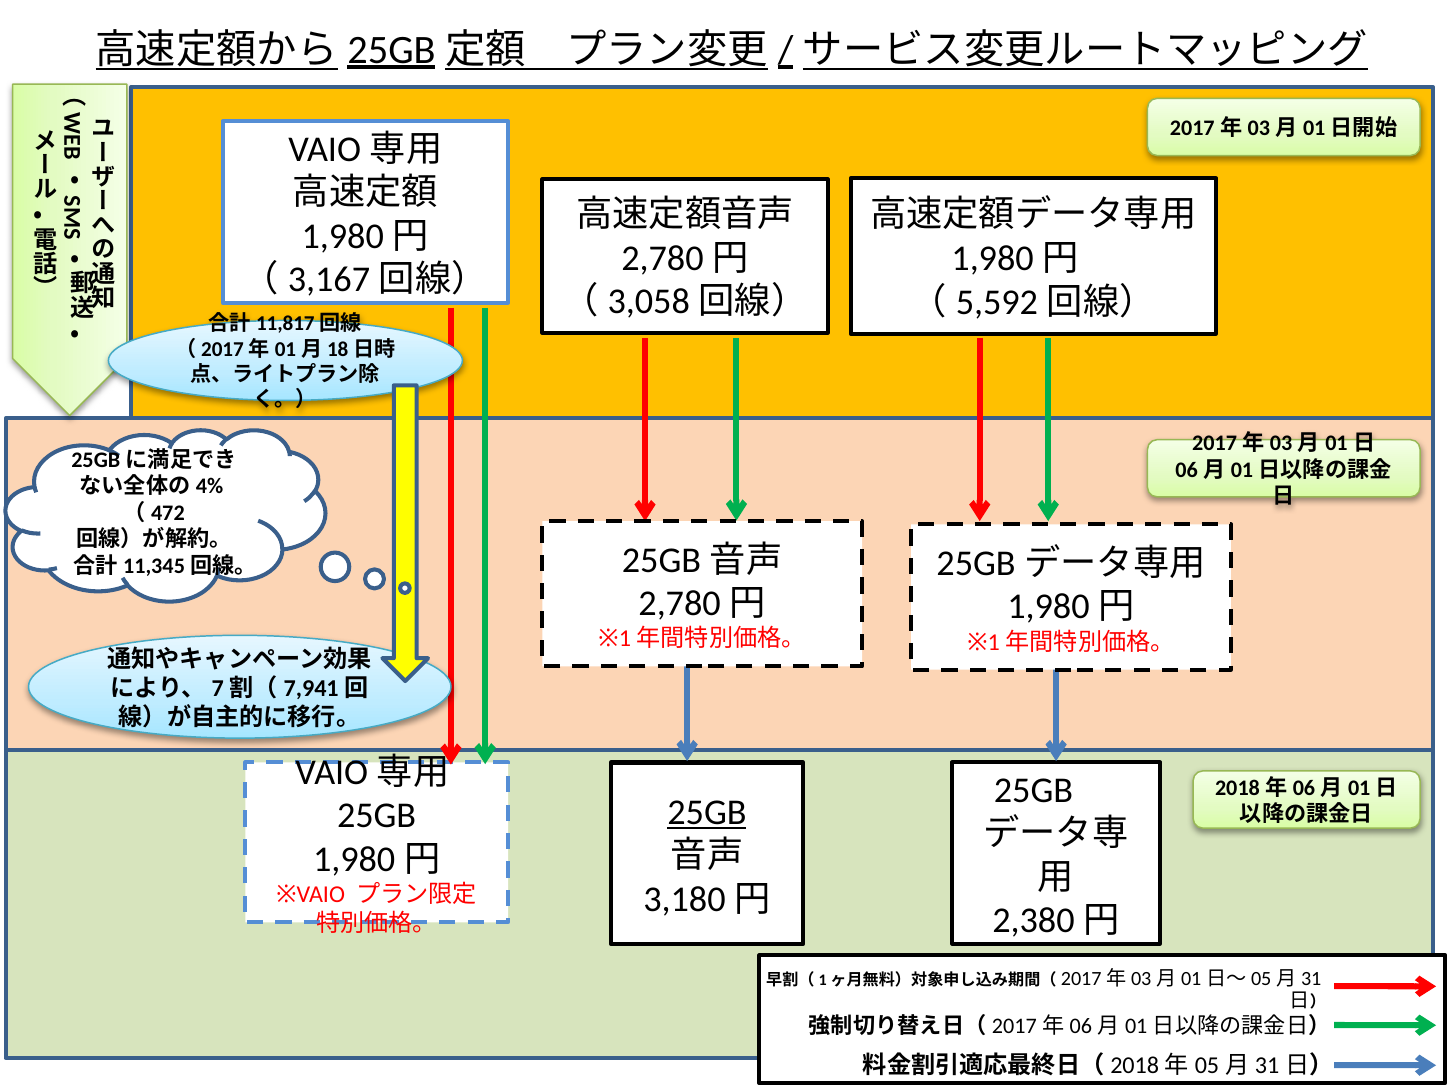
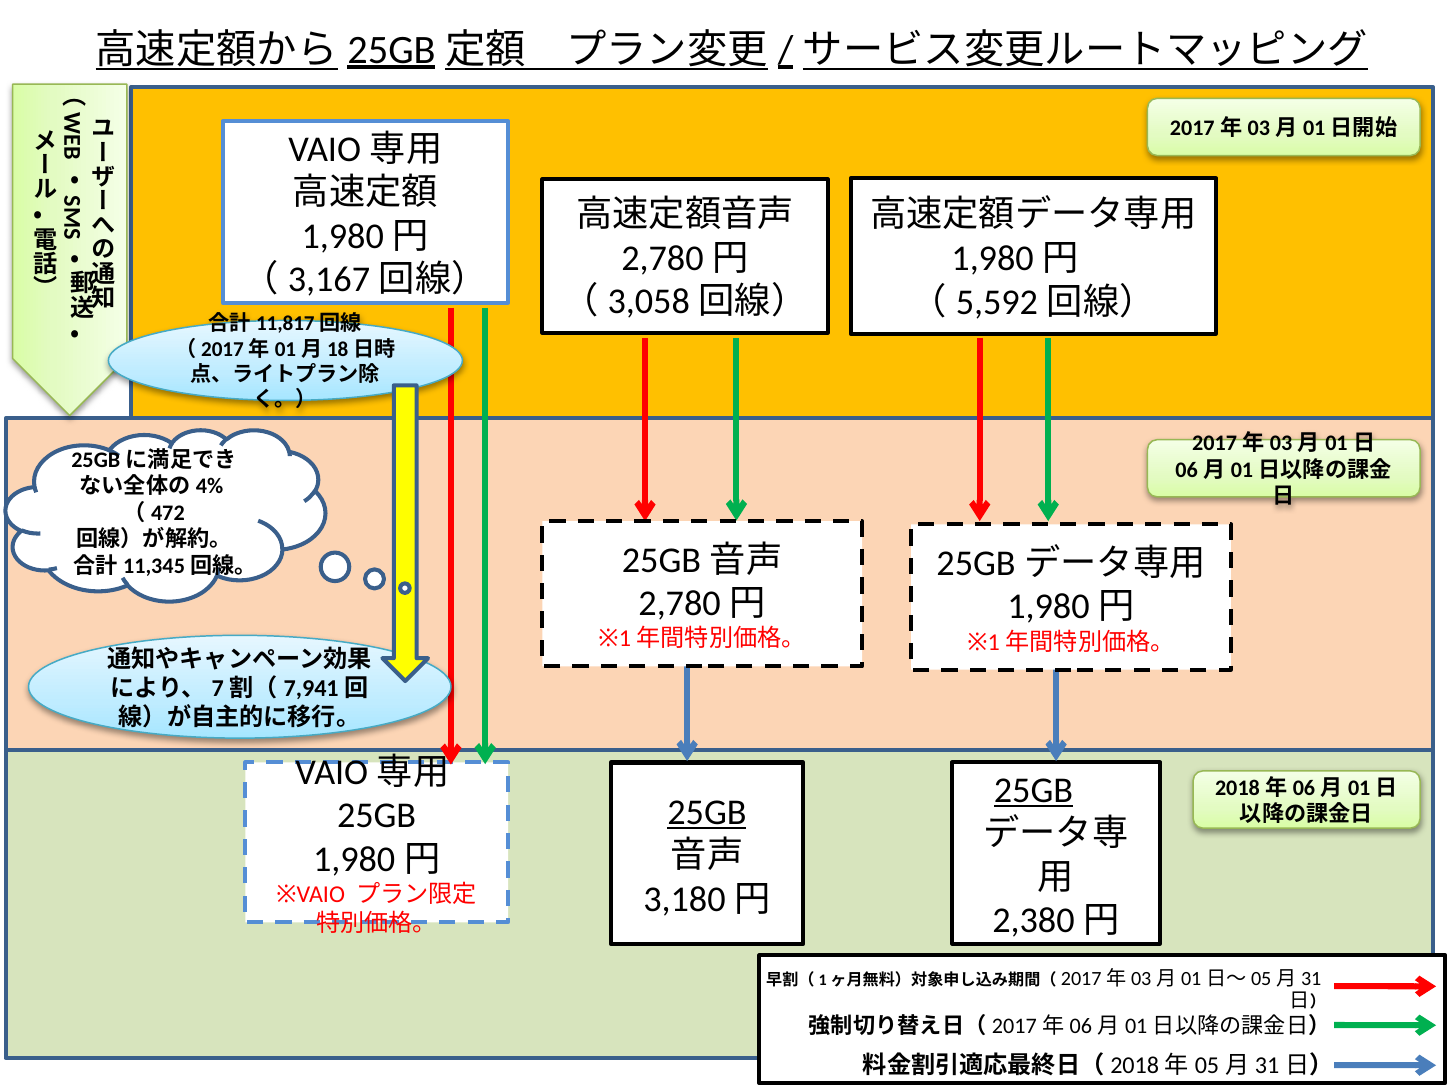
25GB at (1033, 790) underline: none -> present
